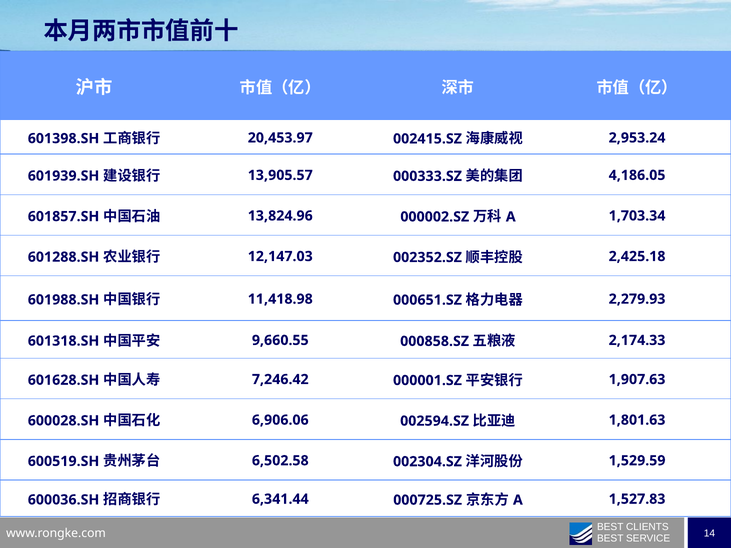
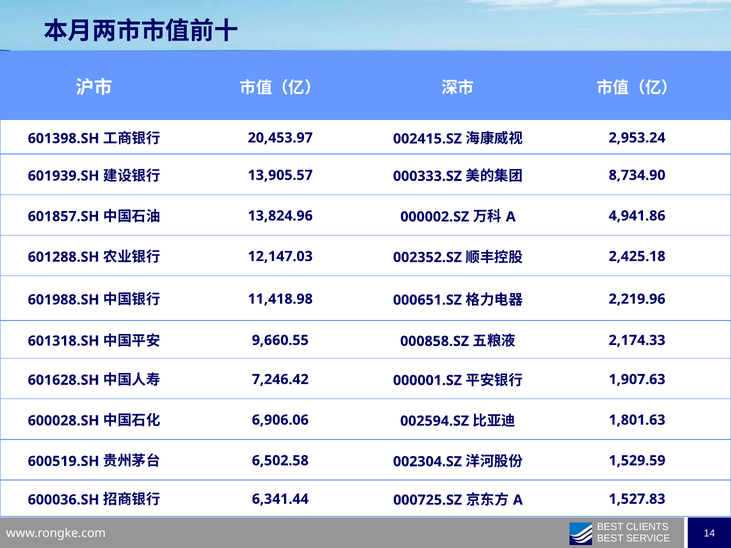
4,186.05: 4,186.05 -> 8,734.90
1,703.34: 1,703.34 -> 4,941.86
2,279.93: 2,279.93 -> 2,219.96
